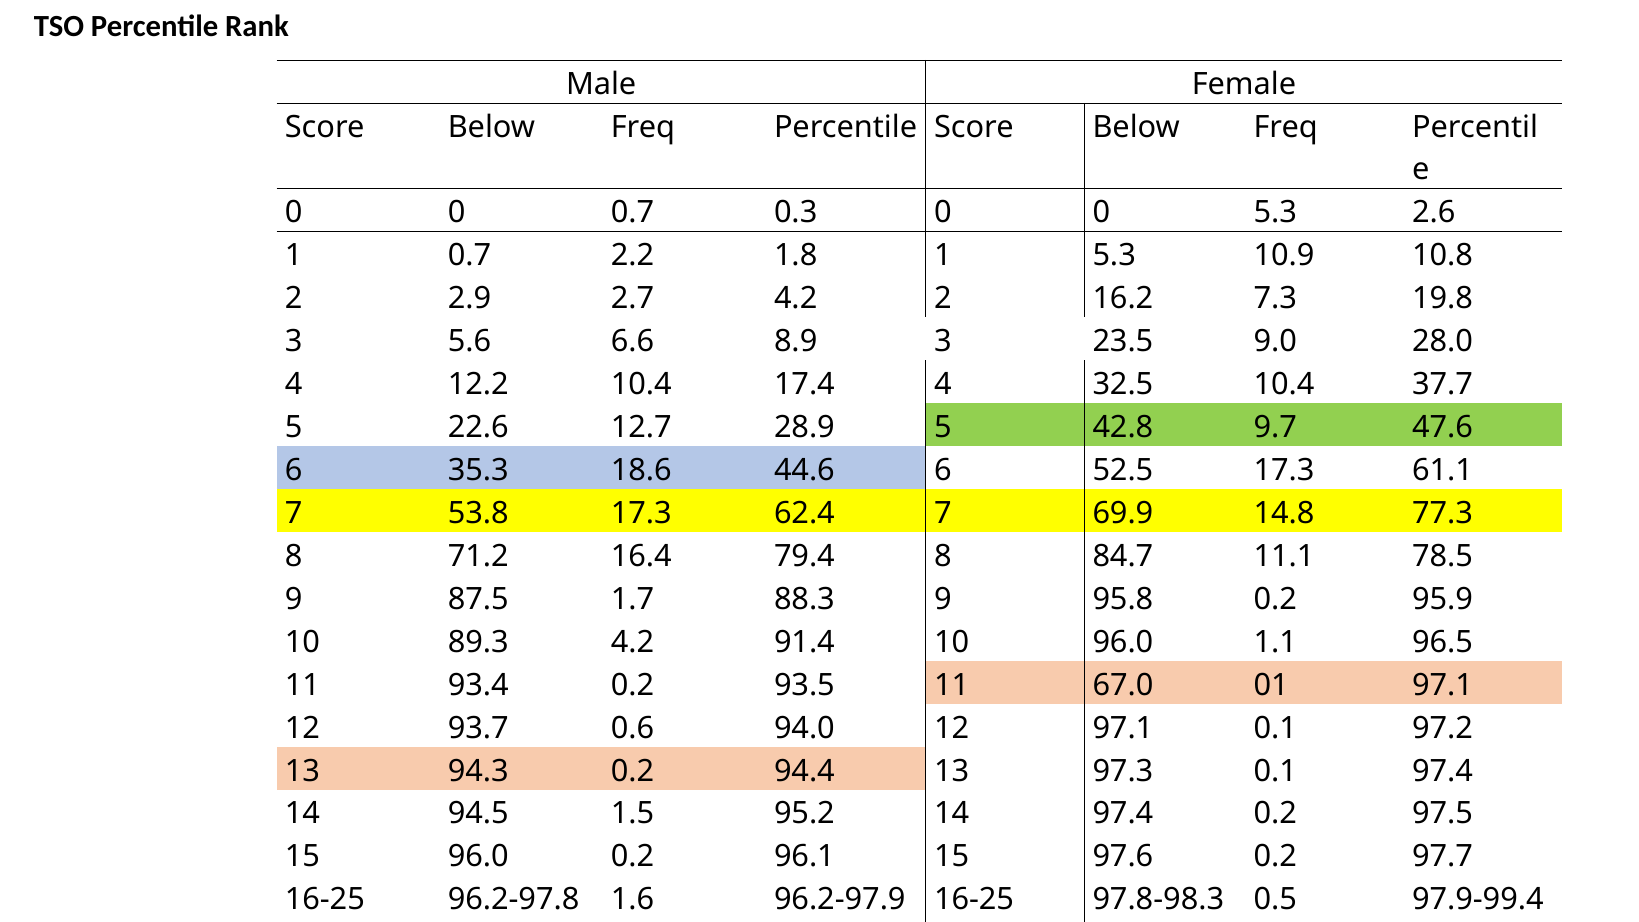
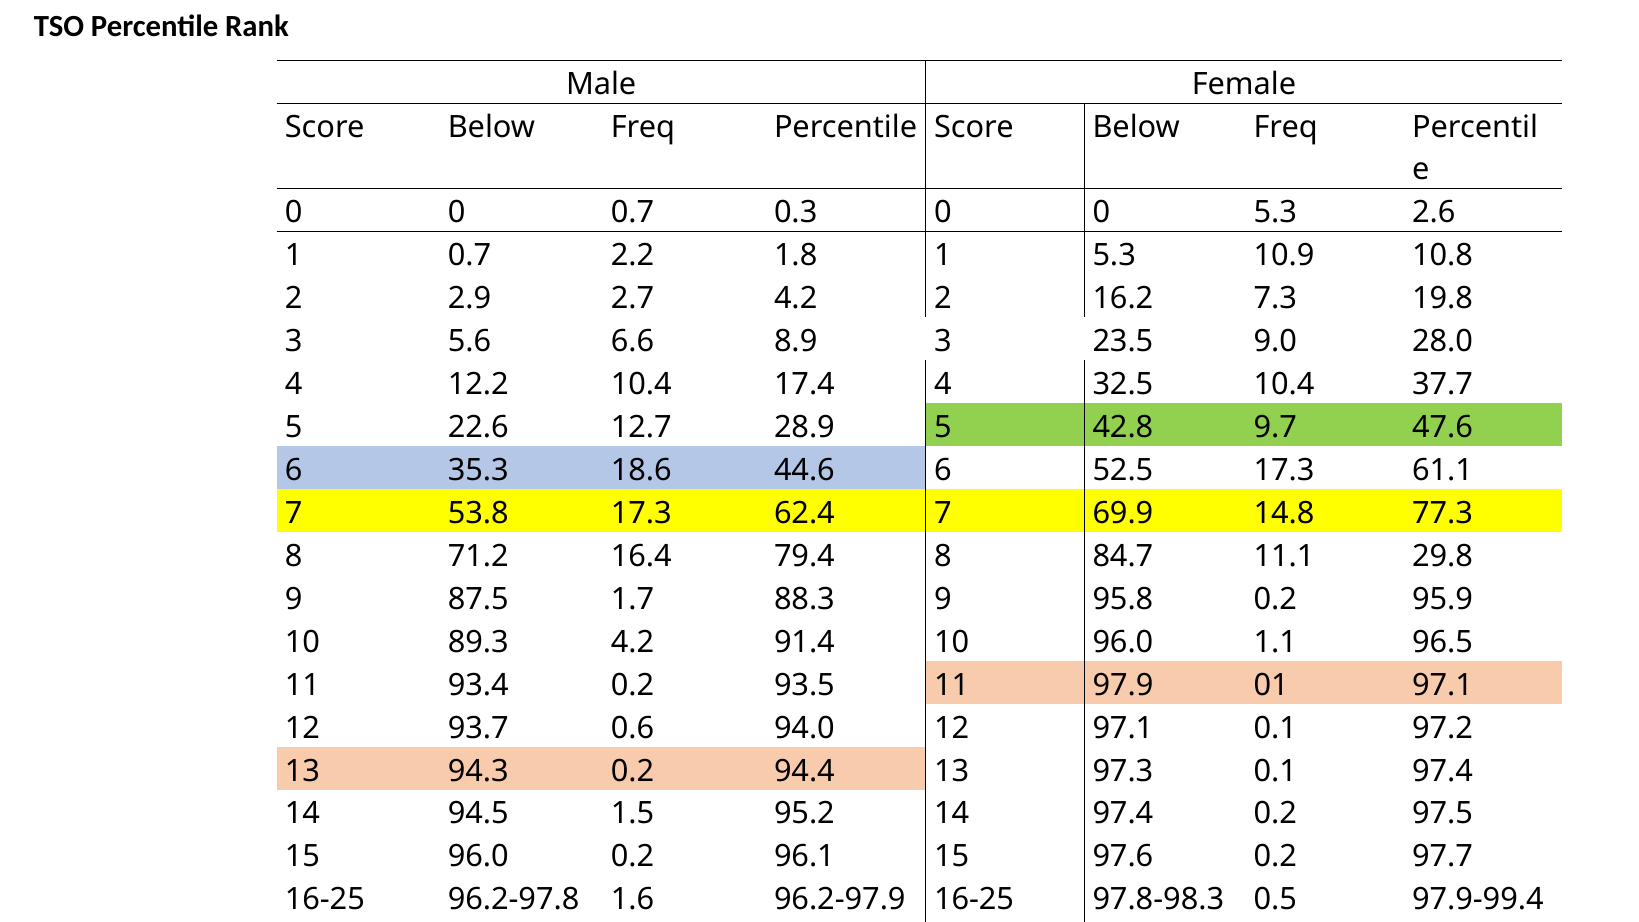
78.5: 78.5 -> 29.8
67.0: 67.0 -> 97.9
